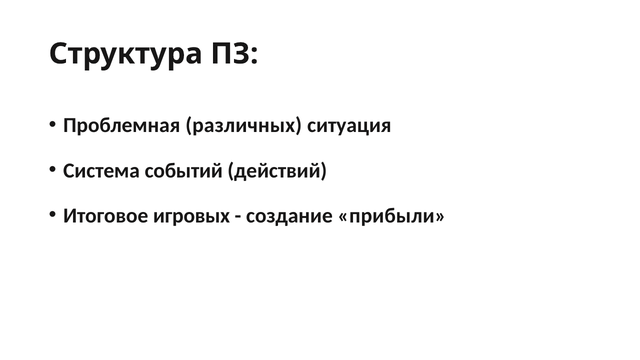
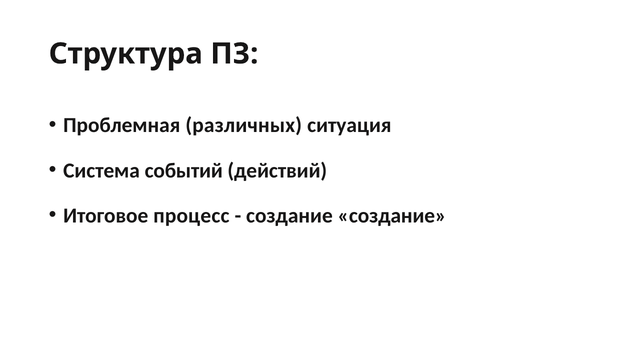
игровых: игровых -> процесс
создание прибыли: прибыли -> создание
